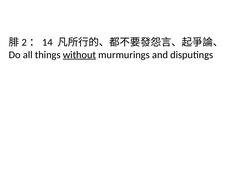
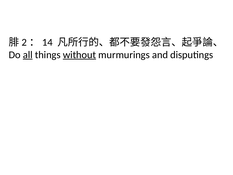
all underline: none -> present
